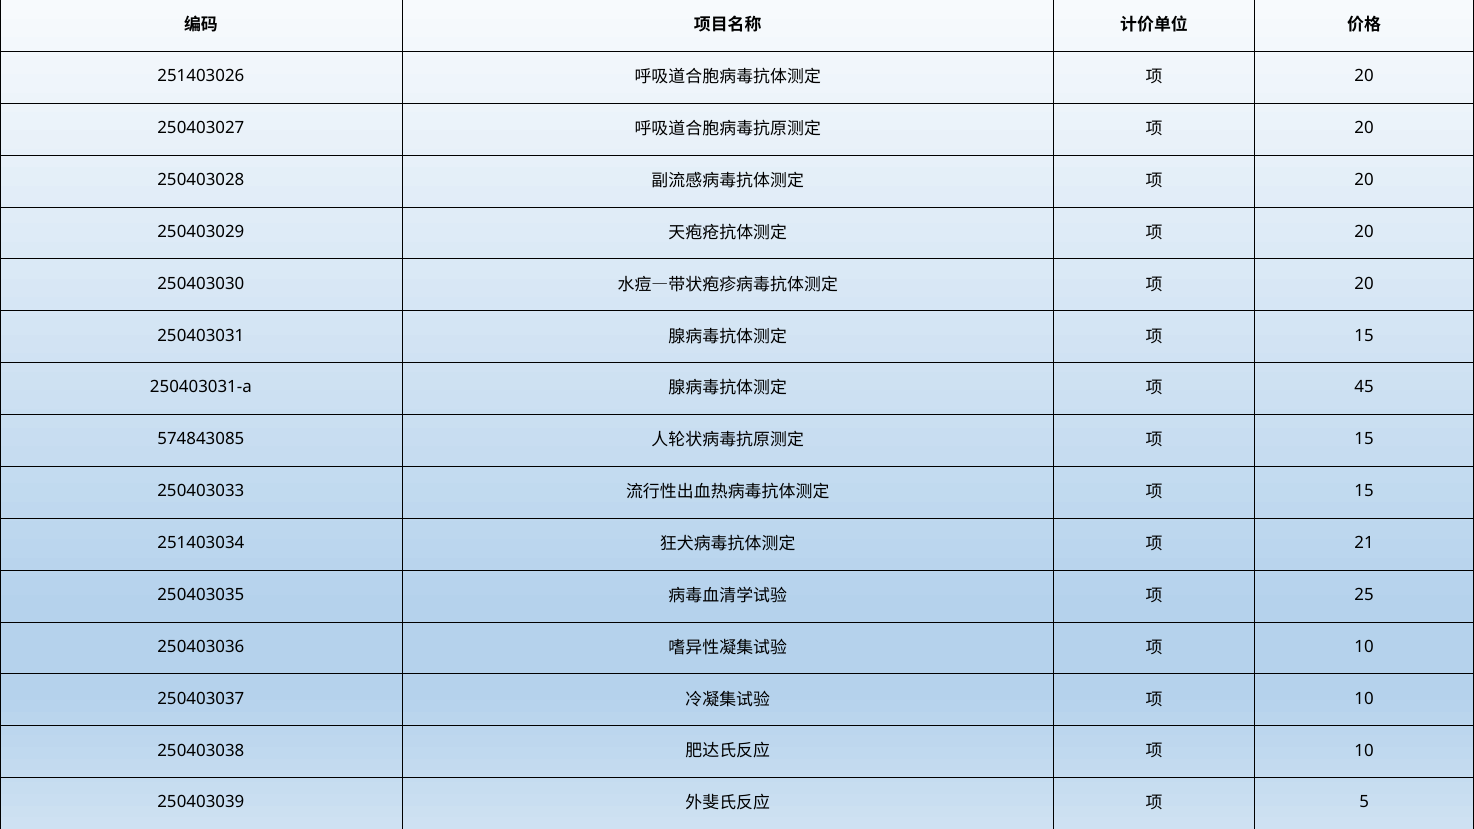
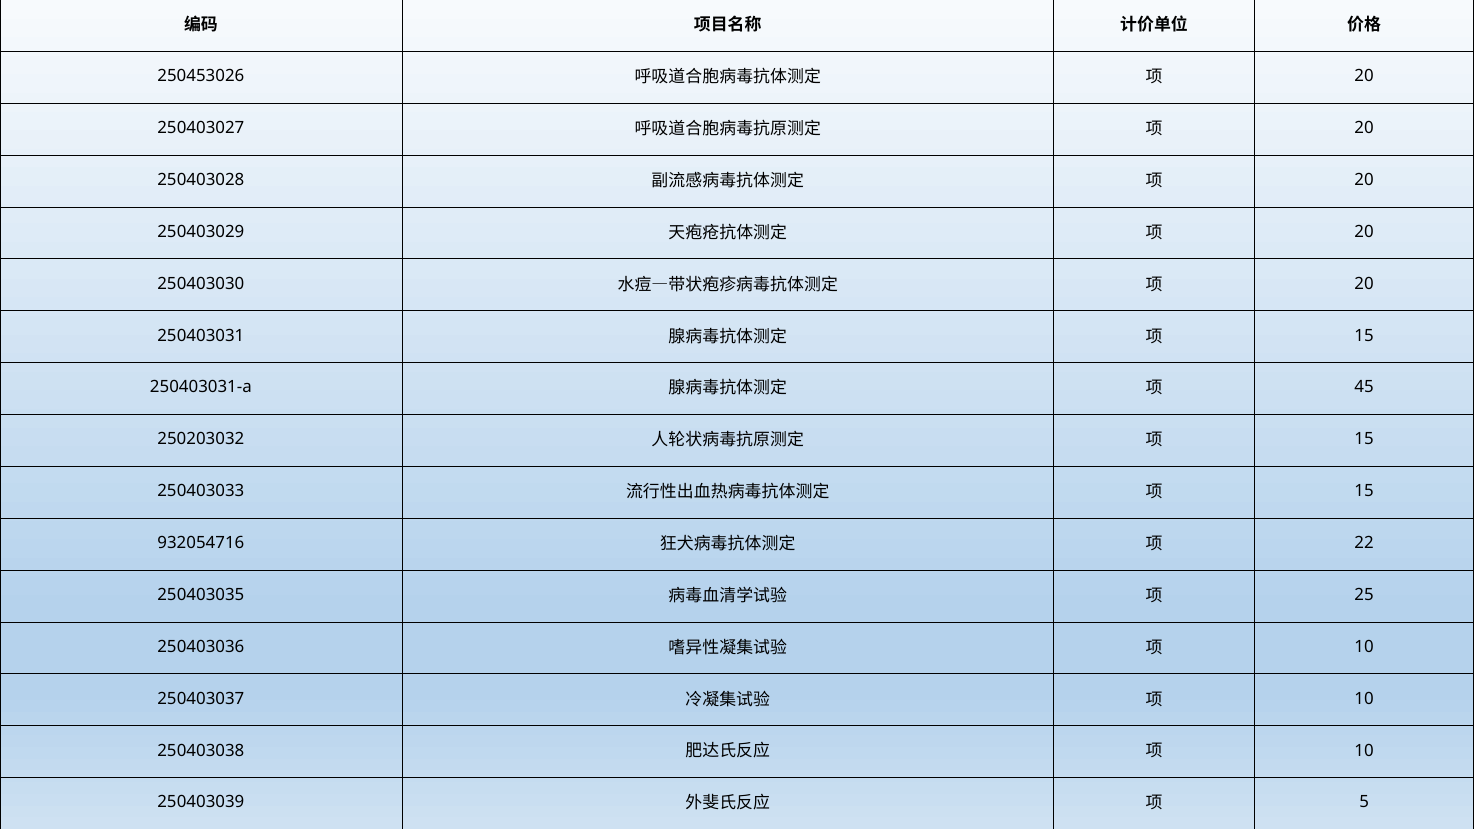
251403026: 251403026 -> 250453026
574843085: 574843085 -> 250203032
251403034: 251403034 -> 932054716
21: 21 -> 22
